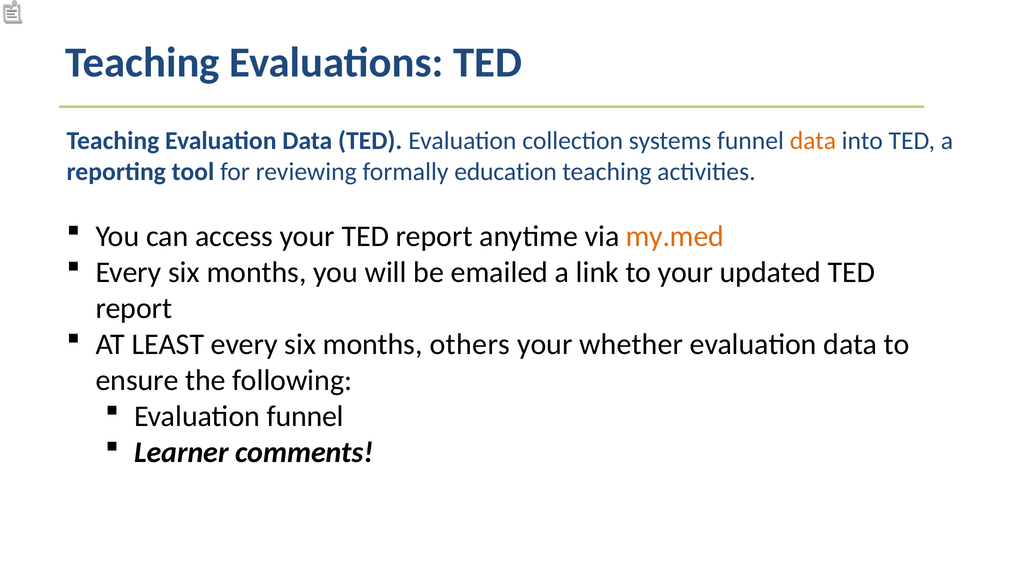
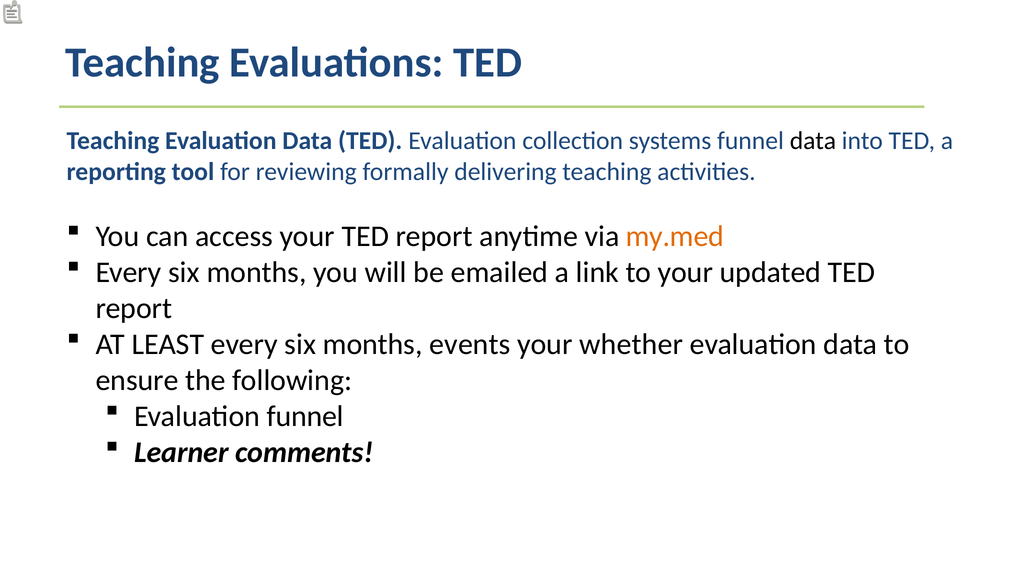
data at (813, 141) colour: orange -> black
education: education -> delivering
others: others -> events
